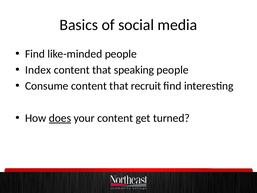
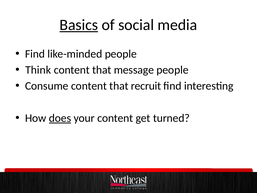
Basics underline: none -> present
Index: Index -> Think
speaking: speaking -> message
